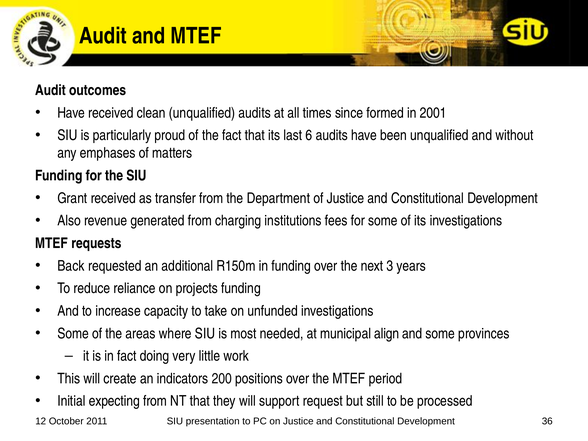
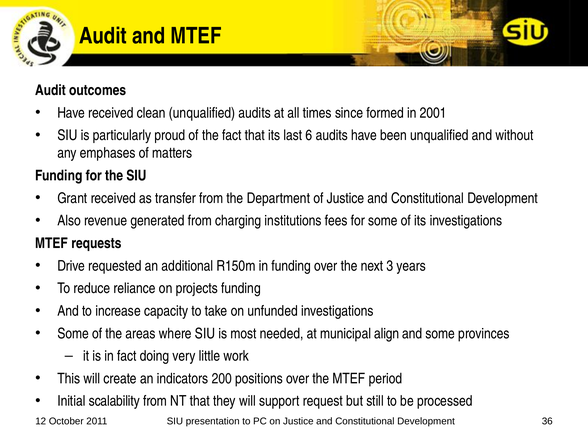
Back: Back -> Drive
expecting: expecting -> scalability
